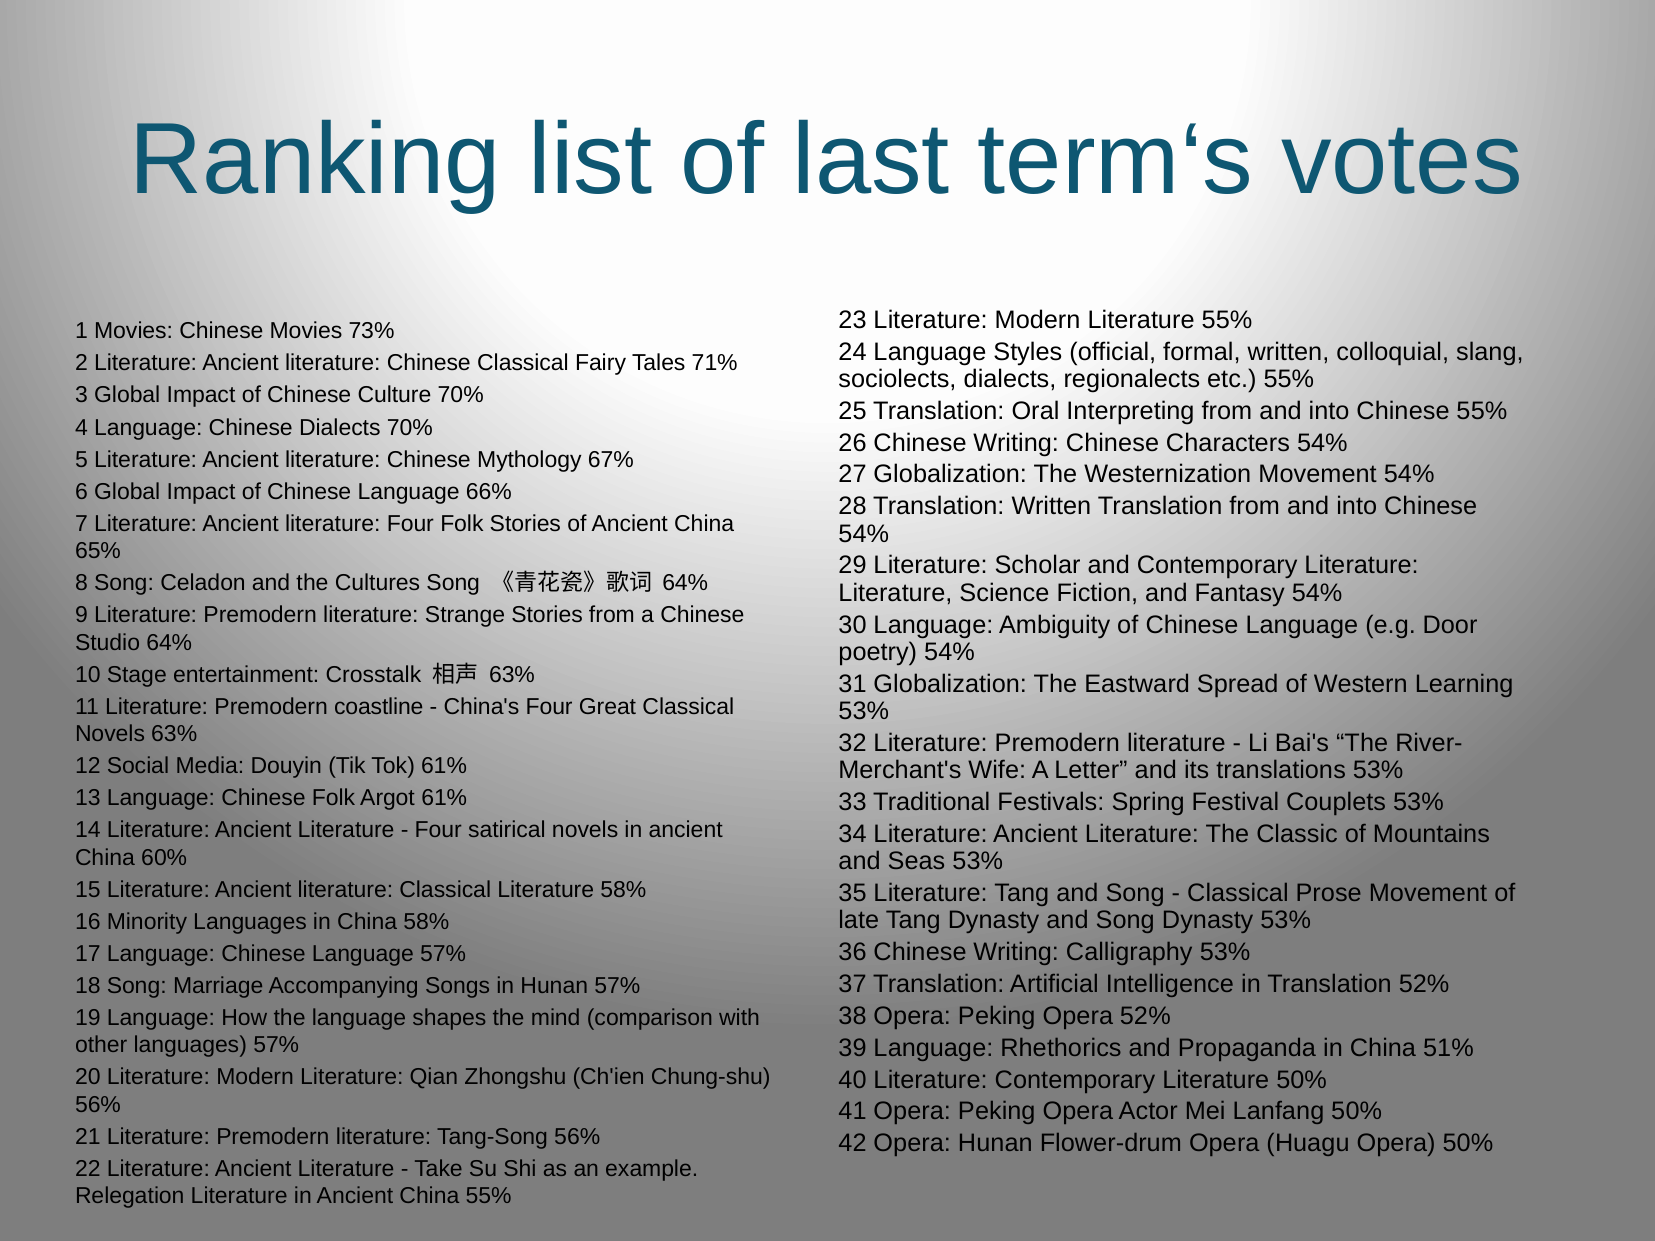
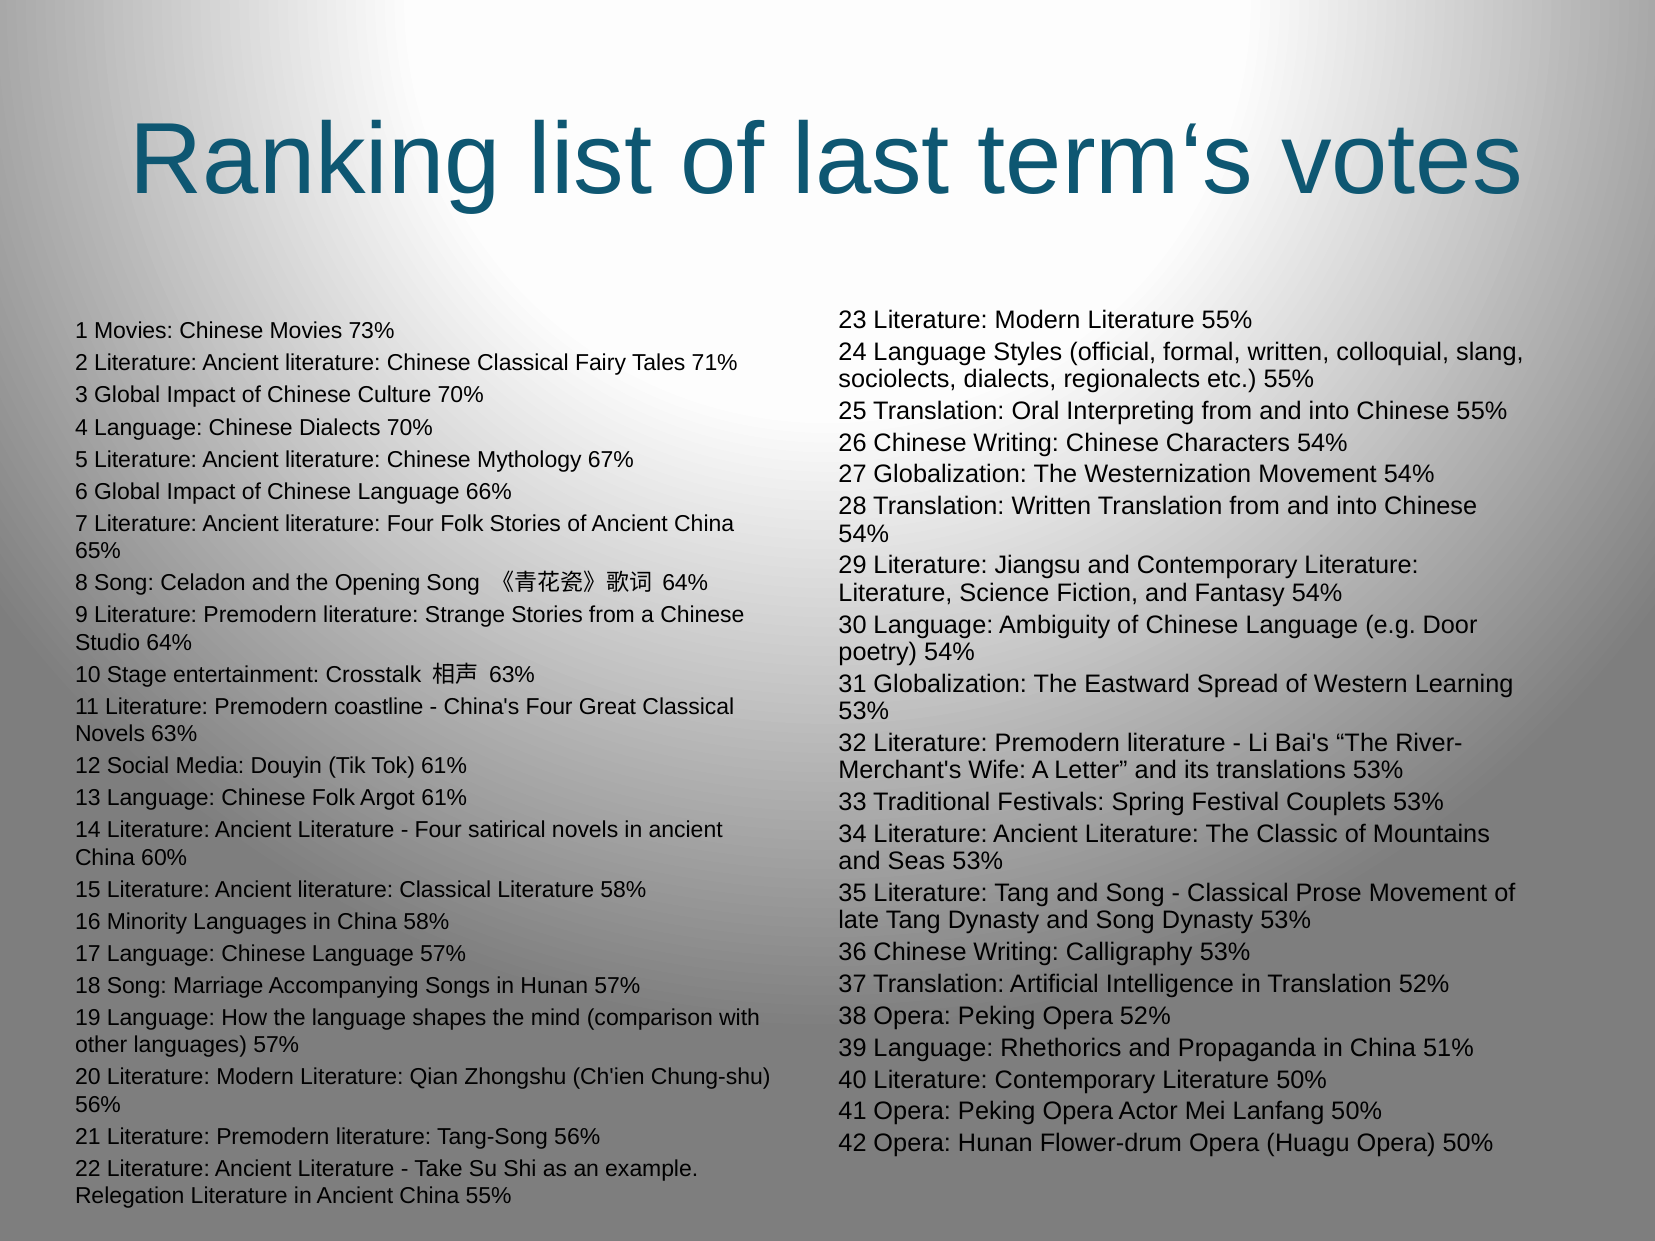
Scholar: Scholar -> Jiangsu
Cultures: Cultures -> Opening
